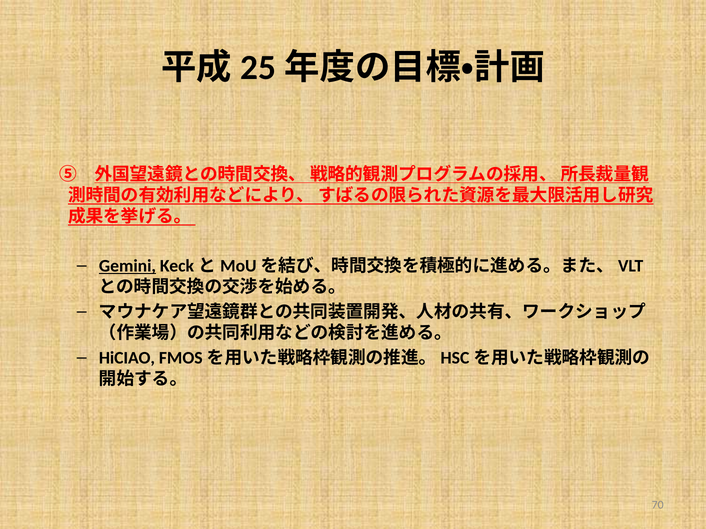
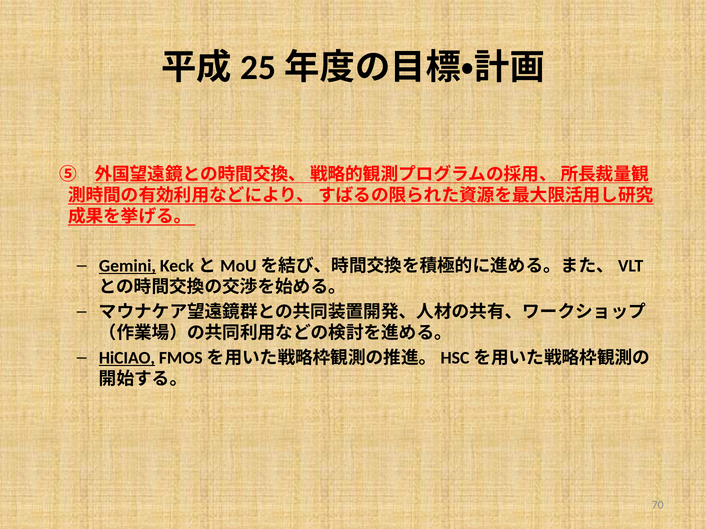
HiCIAO underline: none -> present
